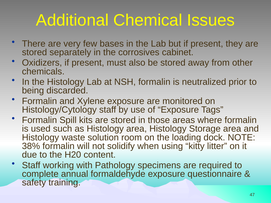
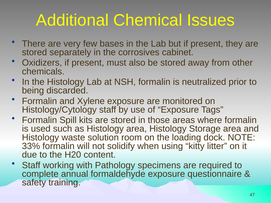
38%: 38% -> 33%
